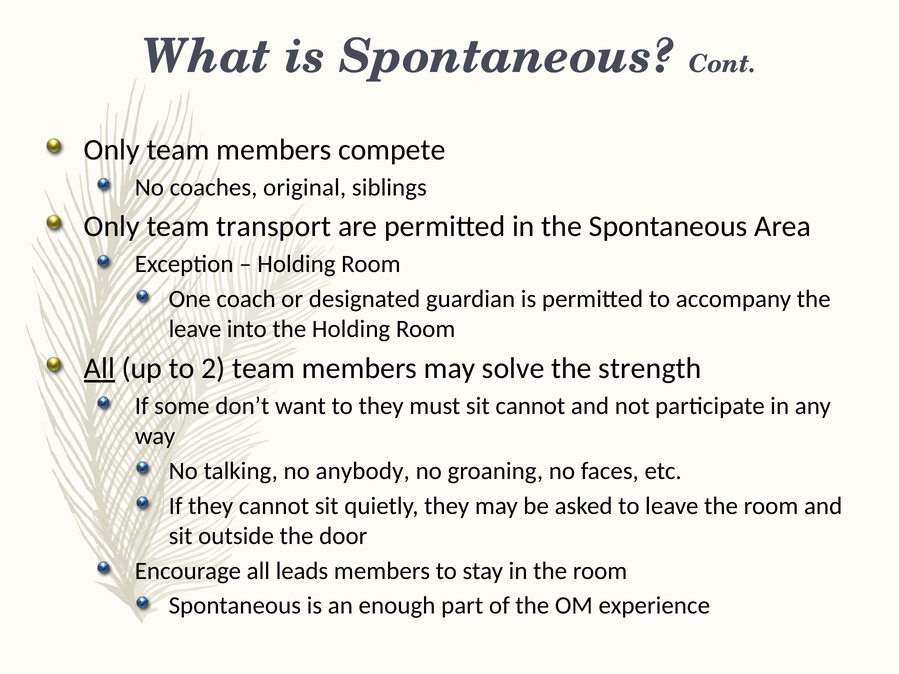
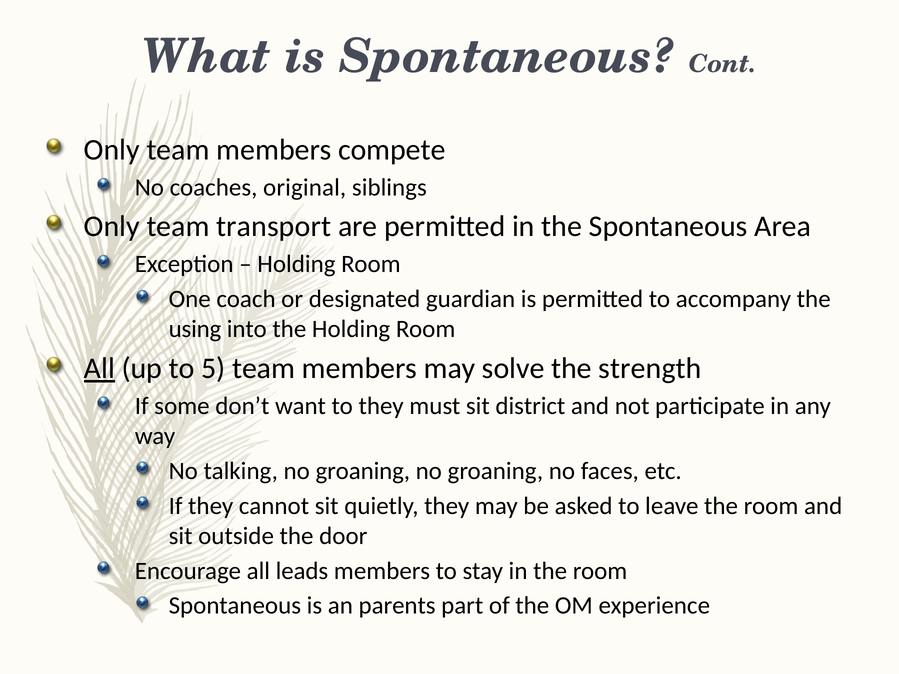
leave at (195, 329): leave -> using
2: 2 -> 5
sit cannot: cannot -> district
talking no anybody: anybody -> groaning
enough: enough -> parents
